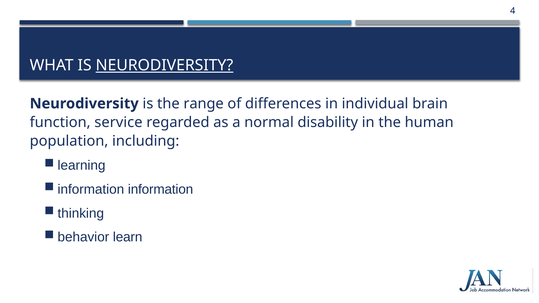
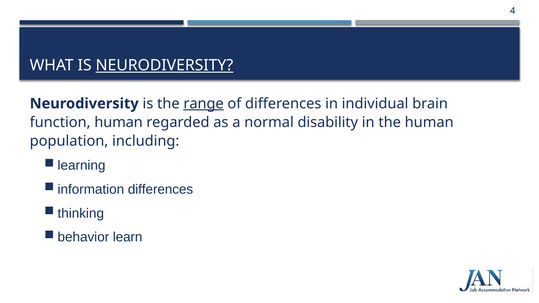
range underline: none -> present
function service: service -> human
information at (161, 190): information -> differences
